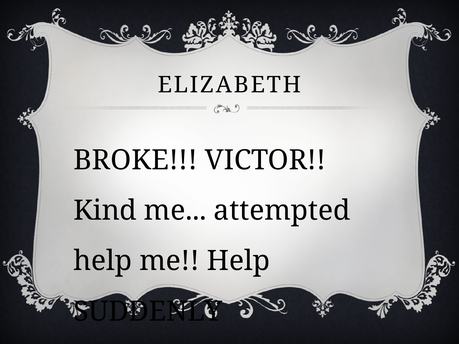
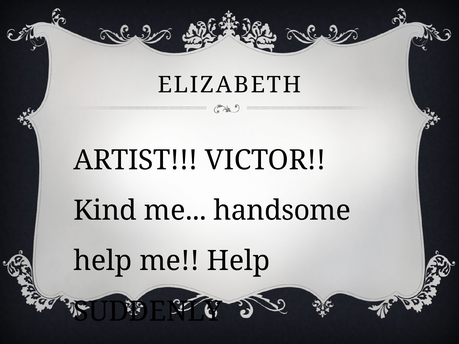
BROKE: BROKE -> ARTIST
attempted: attempted -> handsome
